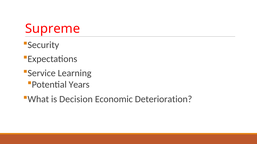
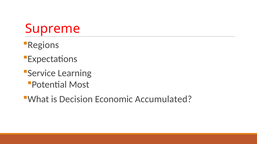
Security: Security -> Regions
Years: Years -> Most
Deterioration: Deterioration -> Accumulated
